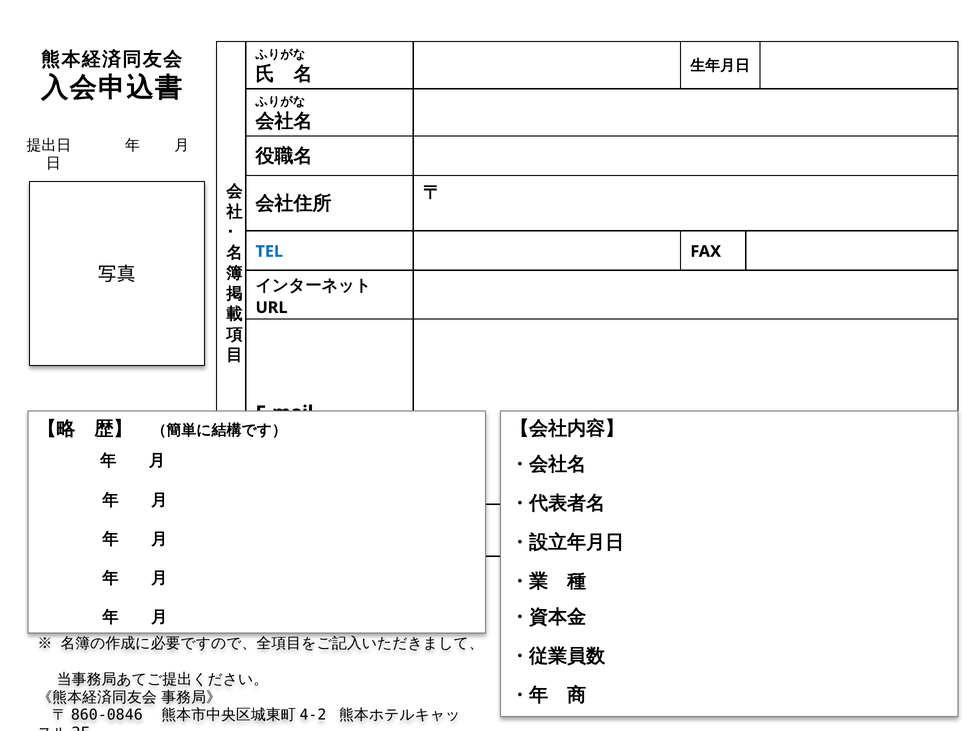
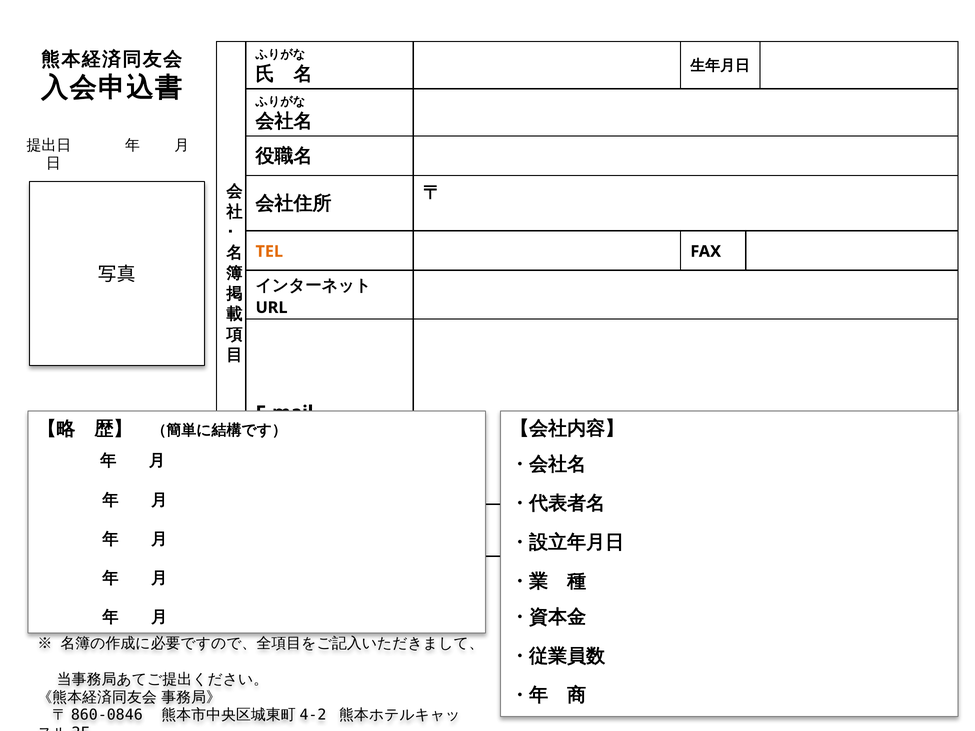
TEL at (269, 252) colour: blue -> orange
